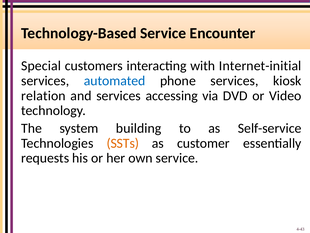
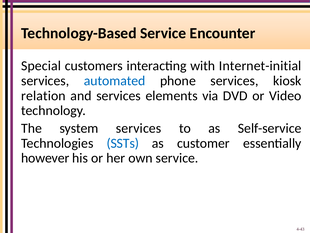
accessing: accessing -> elements
system building: building -> services
SSTs colour: orange -> blue
requests: requests -> however
